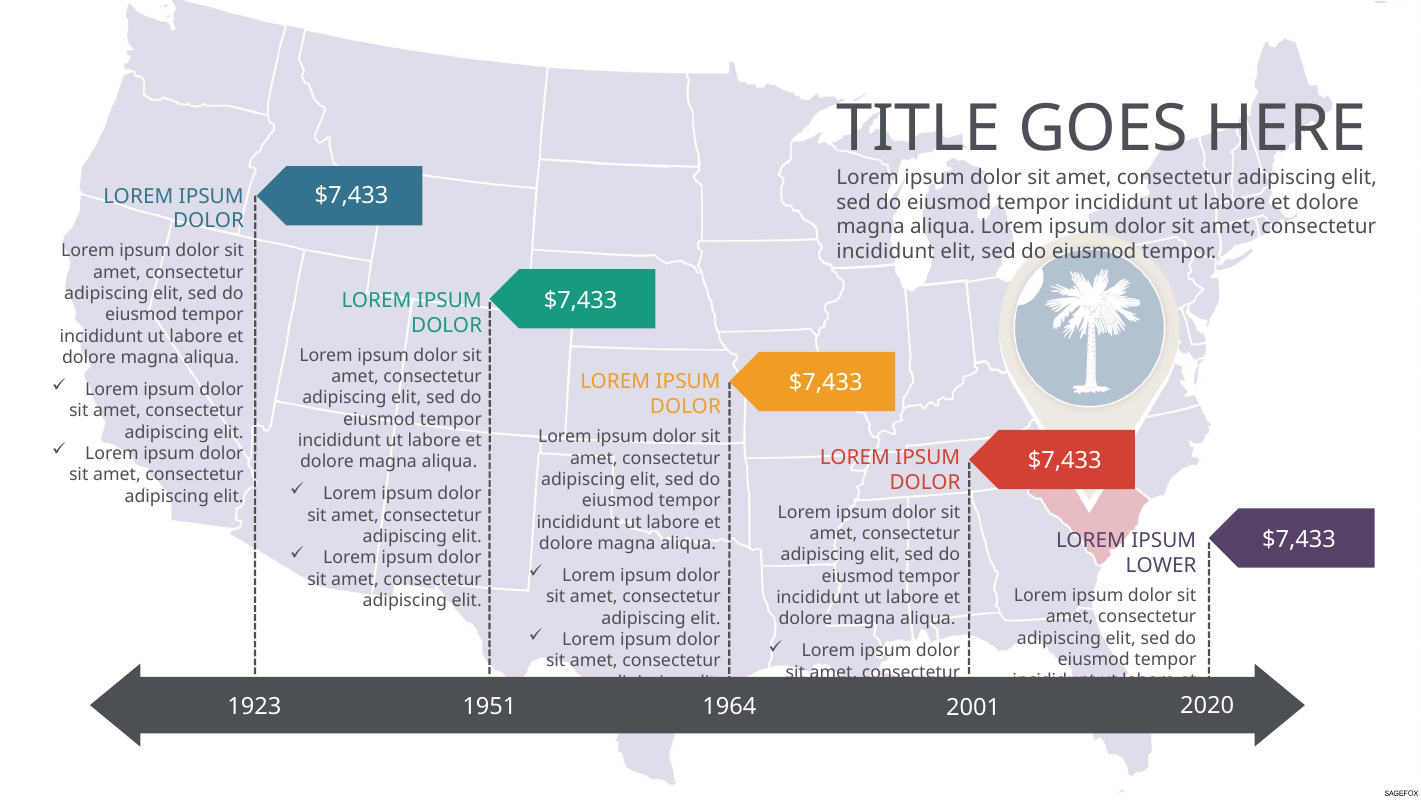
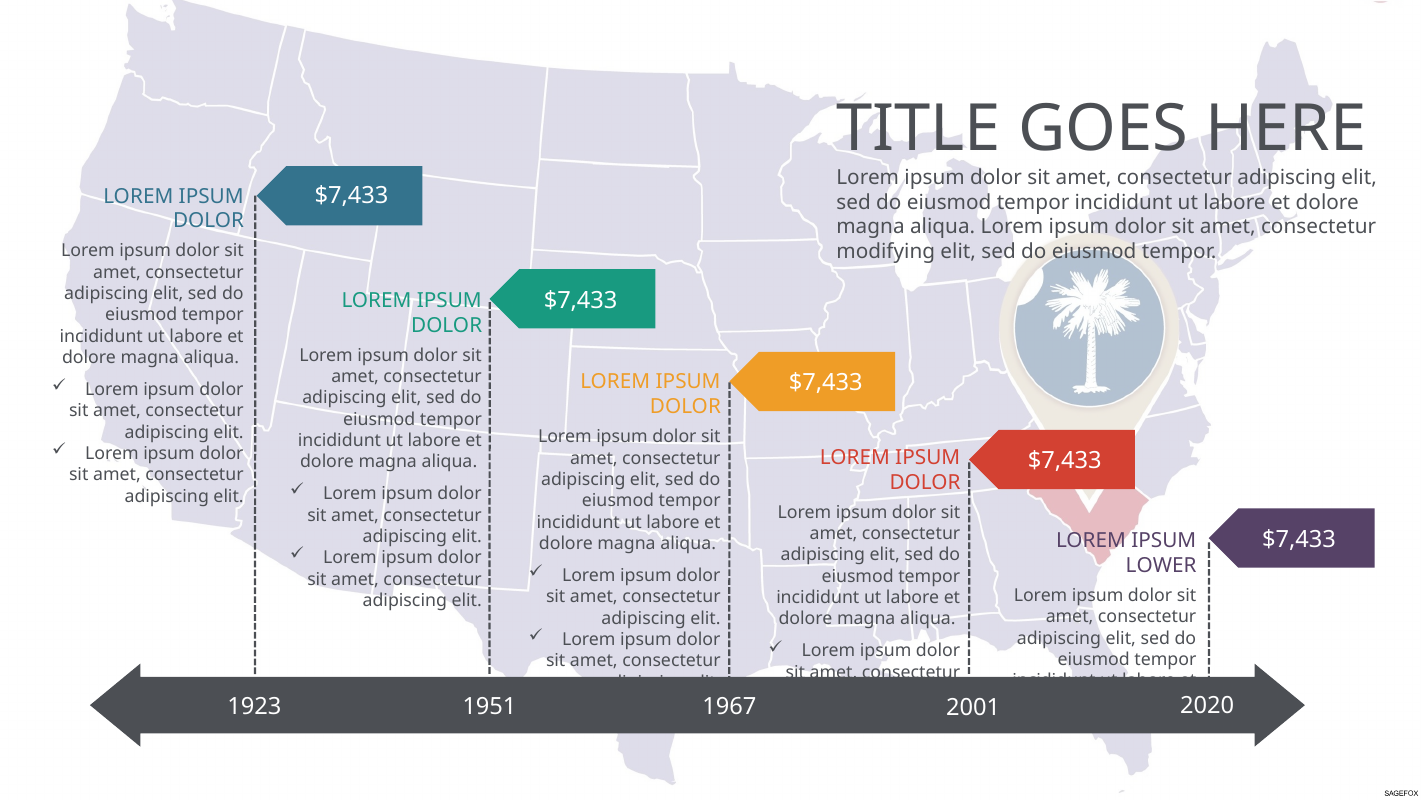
incididunt at (886, 252): incididunt -> modifying
1964: 1964 -> 1967
